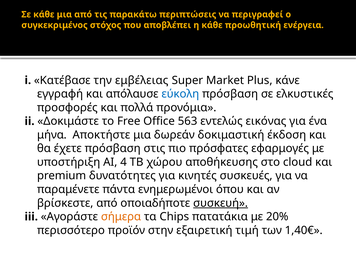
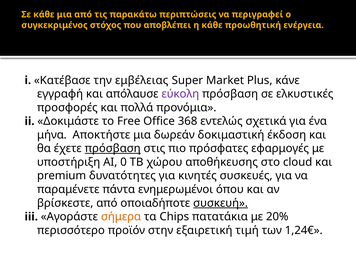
εύκολη colour: blue -> purple
563: 563 -> 368
εικόνας: εικόνας -> σχετικά
πρόσβαση at (113, 148) underline: none -> present
4: 4 -> 0
1,40€: 1,40€ -> 1,24€
